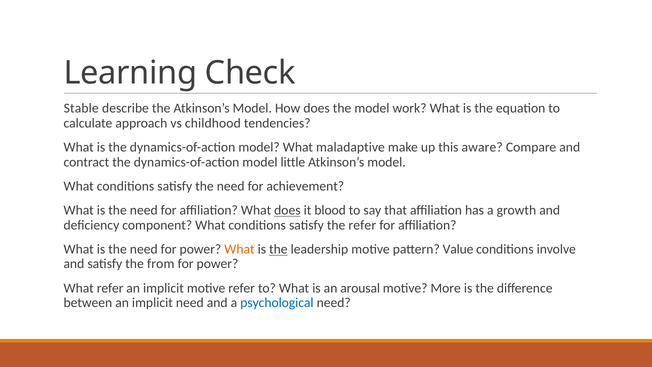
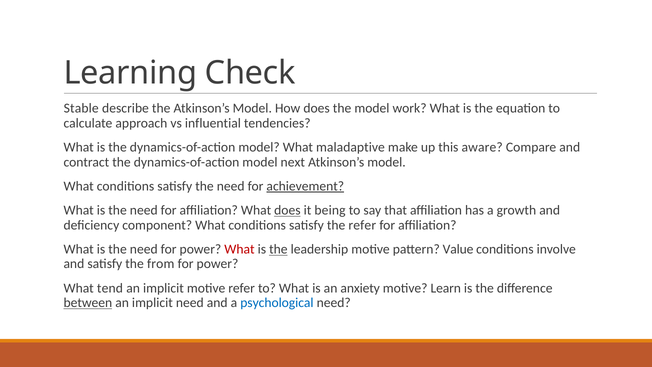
childhood: childhood -> influential
little: little -> next
achievement underline: none -> present
blood: blood -> being
What at (239, 249) colour: orange -> red
What refer: refer -> tend
arousal: arousal -> anxiety
More: More -> Learn
between underline: none -> present
